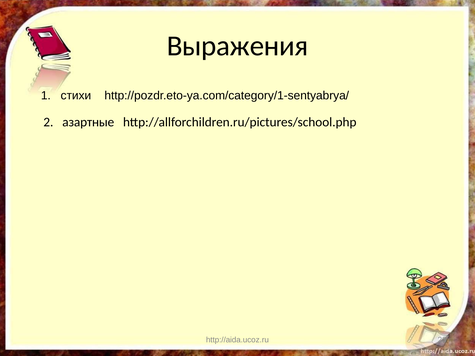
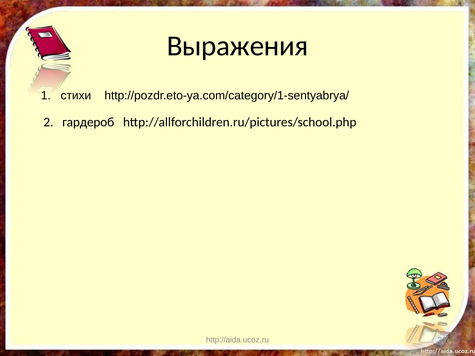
азартные: азартные -> гардероб
